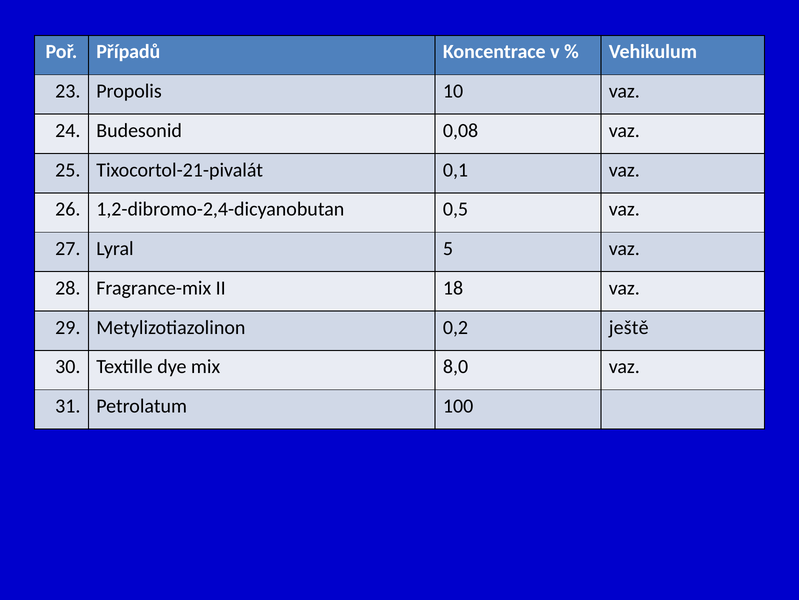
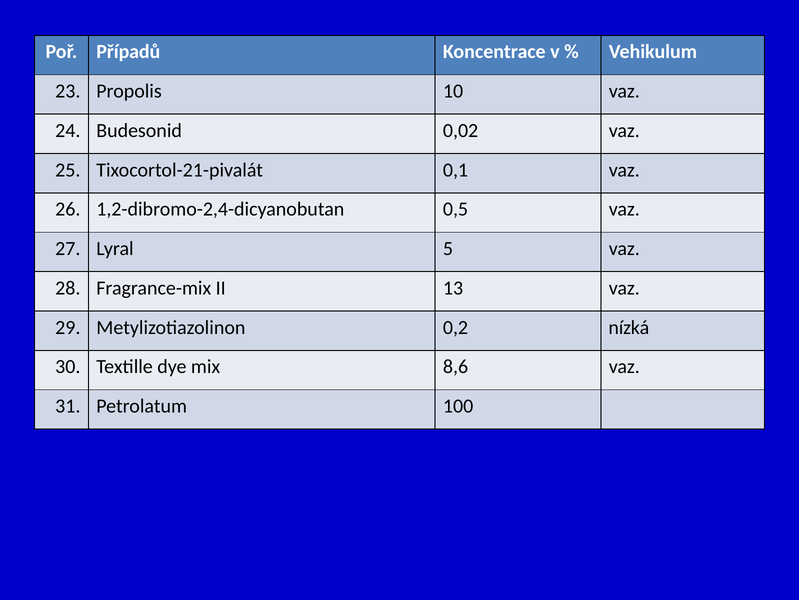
0,08: 0,08 -> 0,02
18: 18 -> 13
ještě: ještě -> nízká
8,0: 8,0 -> 8,6
